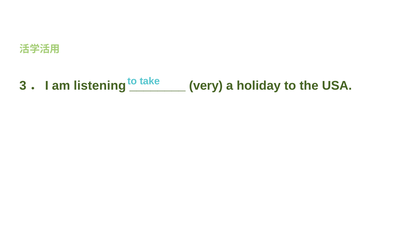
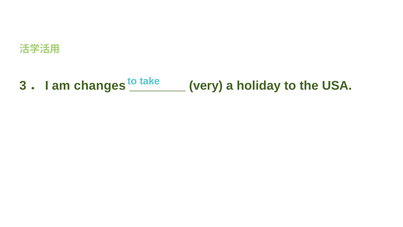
listening: listening -> changes
